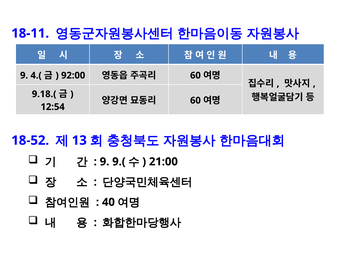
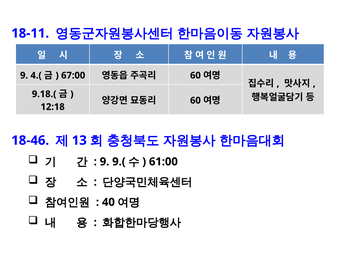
92:00: 92:00 -> 67:00
12:54: 12:54 -> 12:18
18-52: 18-52 -> 18-46
21:00: 21:00 -> 61:00
